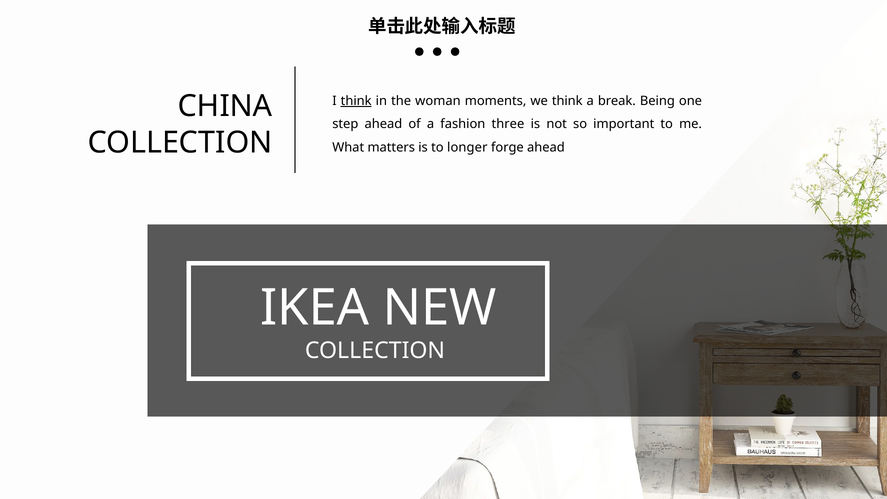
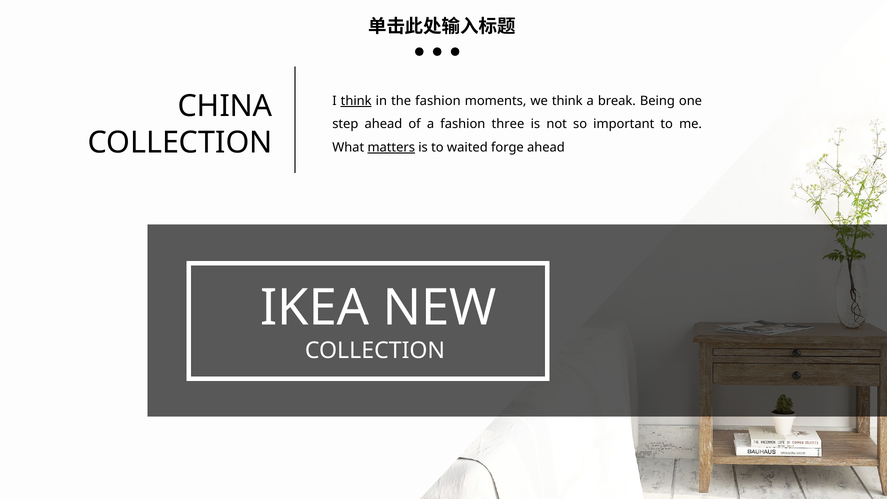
the woman: woman -> fashion
matters underline: none -> present
longer: longer -> waited
